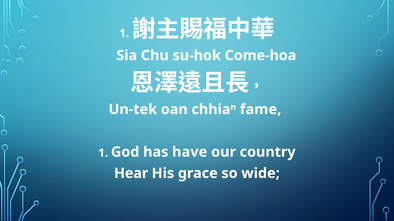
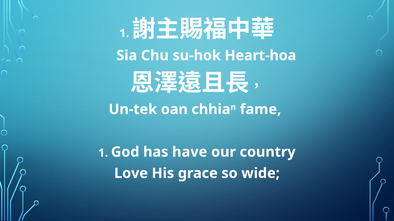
Come-hoa: Come-hoa -> Heart-hoa
Hear: Hear -> Love
